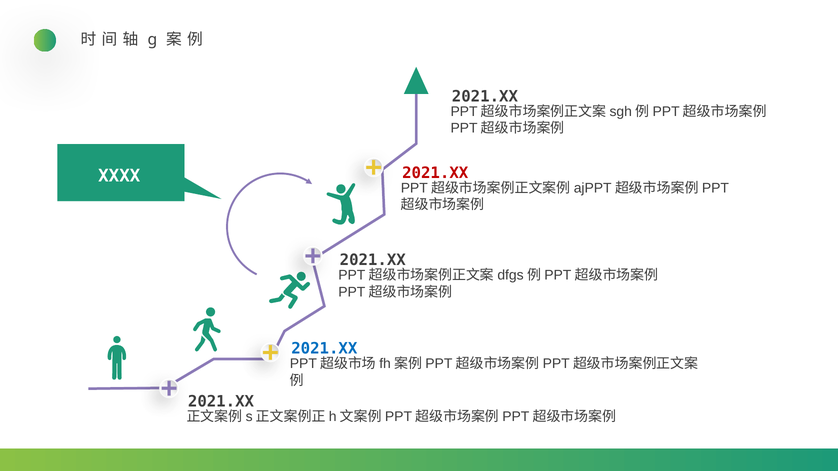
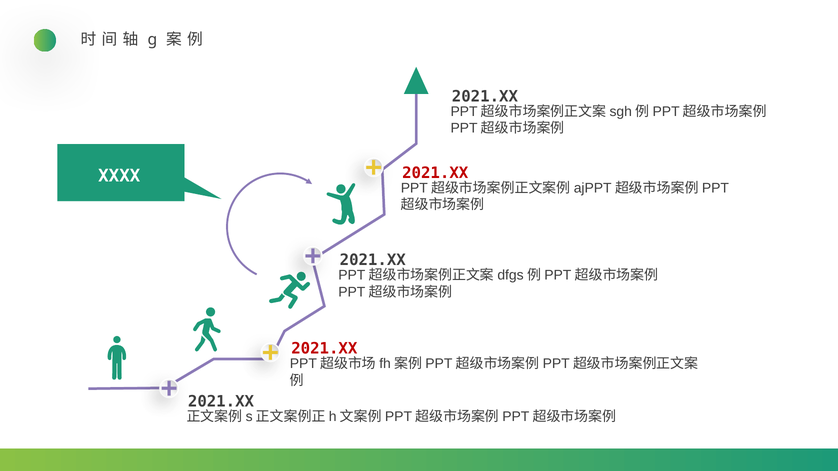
2021.XX at (324, 349) colour: blue -> red
